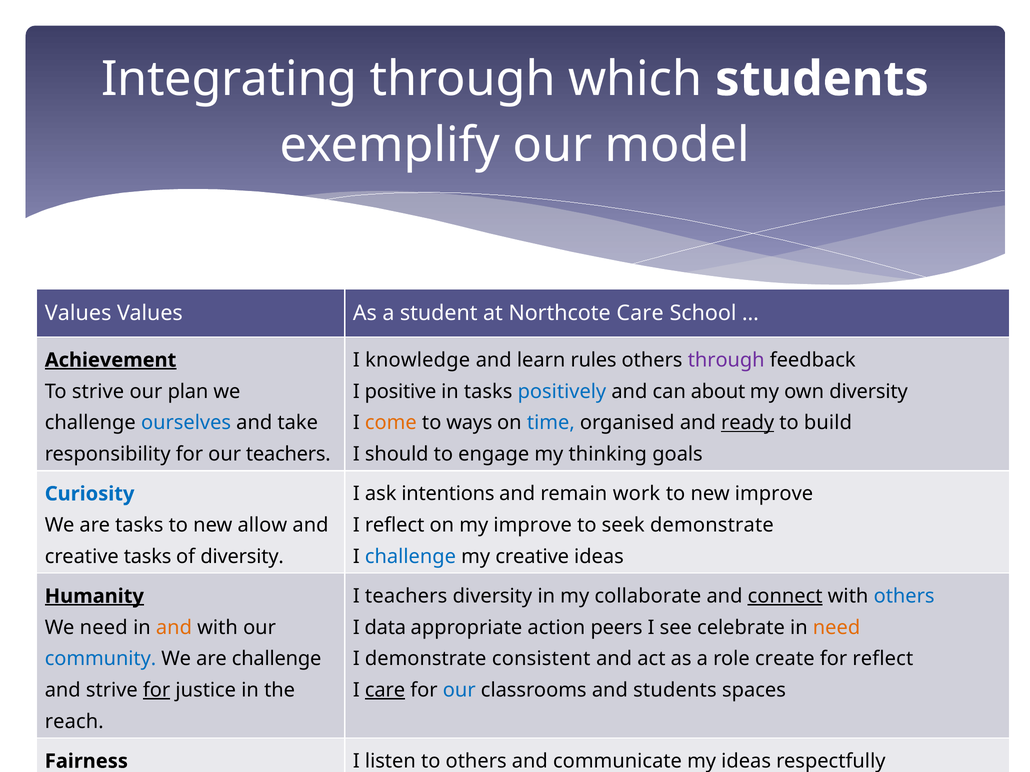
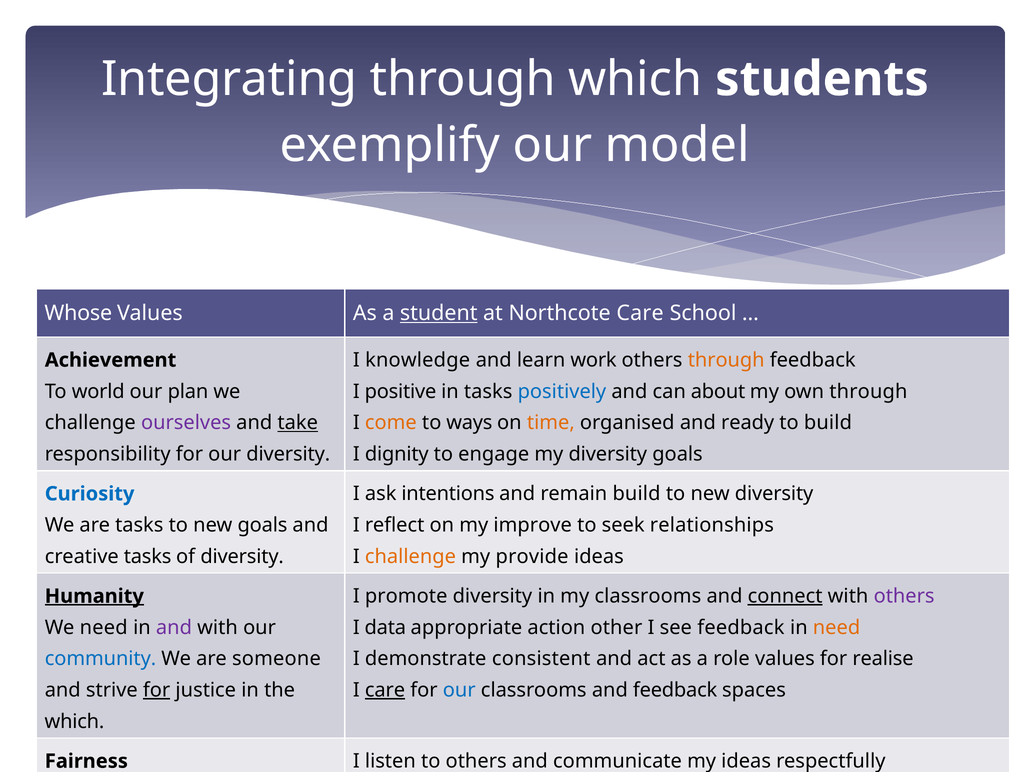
Values at (78, 313): Values -> Whose
student underline: none -> present
learn rules: rules -> work
through at (726, 360) colour: purple -> orange
Achievement underline: present -> none
To strive: strive -> world
own diversity: diversity -> through
ourselves colour: blue -> purple
take underline: none -> present
time colour: blue -> orange
ready underline: present -> none
our teachers: teachers -> diversity
should: should -> dignity
my thinking: thinking -> diversity
remain work: work -> build
new improve: improve -> diversity
new allow: allow -> goals
seek demonstrate: demonstrate -> relationships
challenge at (410, 557) colour: blue -> orange
my creative: creative -> provide
I teachers: teachers -> promote
my collaborate: collaborate -> classrooms
others at (904, 597) colour: blue -> purple
and at (174, 628) colour: orange -> purple
action peers: peers -> other
see celebrate: celebrate -> feedback
are challenge: challenge -> someone
role create: create -> values
for reflect: reflect -> realise
and students: students -> feedback
reach at (74, 722): reach -> which
